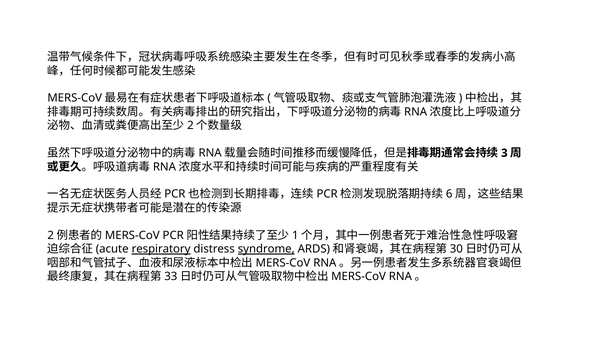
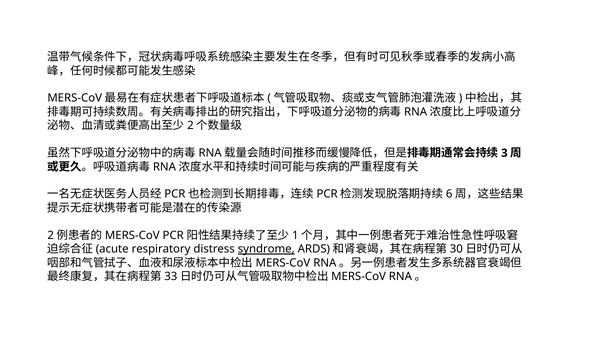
respiratory underline: present -> none
